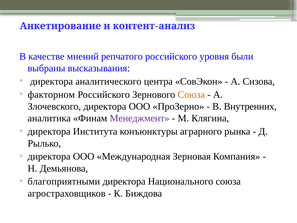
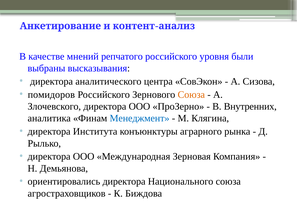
факторном: факторном -> помидоров
Менеджмент colour: purple -> blue
благоприятными: благоприятными -> ориентировались
